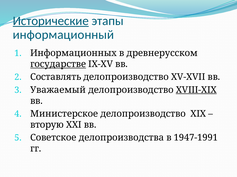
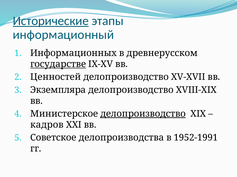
Составлять: Составлять -> Ценностей
Уважаемый: Уважаемый -> Экземпляра
XVIII-XIX underline: present -> none
делопроизводство at (143, 114) underline: none -> present
вторую: вторую -> кадров
1947-1991: 1947-1991 -> 1952-1991
